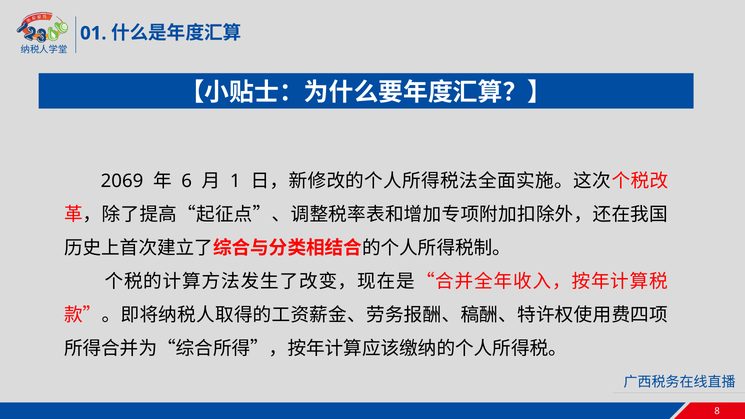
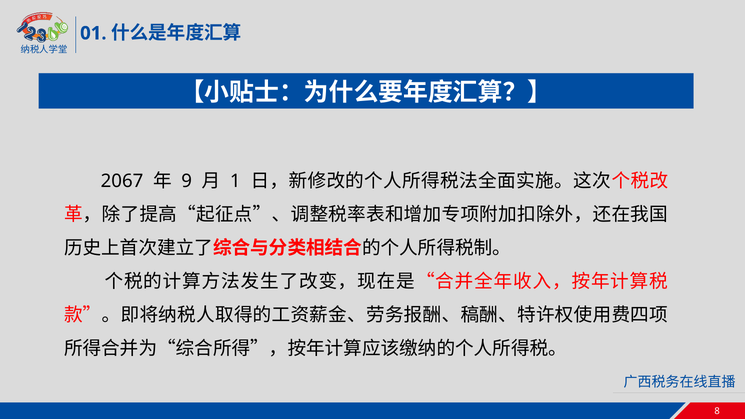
2069: 2069 -> 2067
6: 6 -> 9
